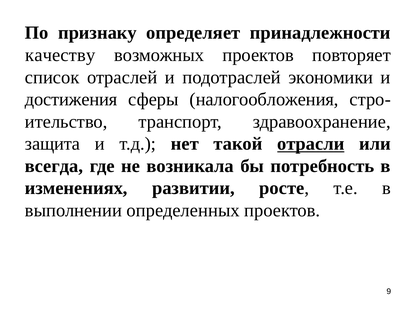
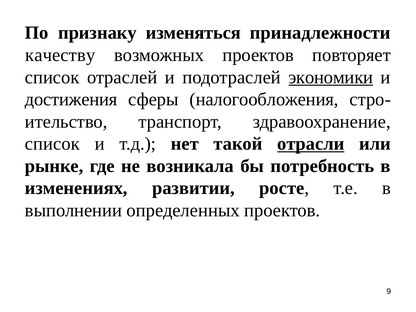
определяет: определяет -> изменяться
экономики underline: none -> present
защита at (53, 144): защита -> список
всегда: всегда -> рынке
